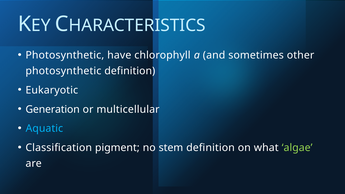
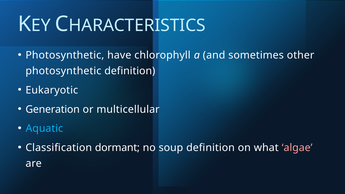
pigment: pigment -> dormant
stem: stem -> soup
algae colour: light green -> pink
